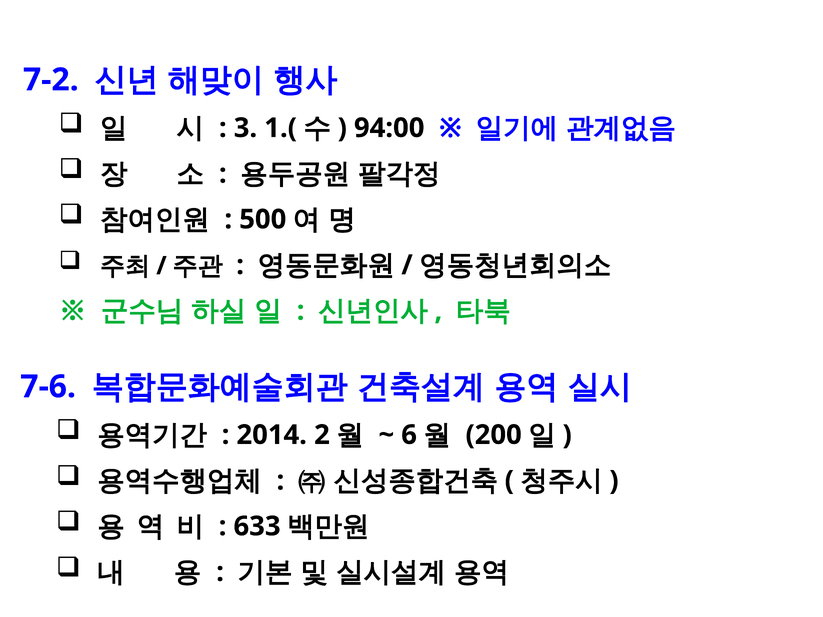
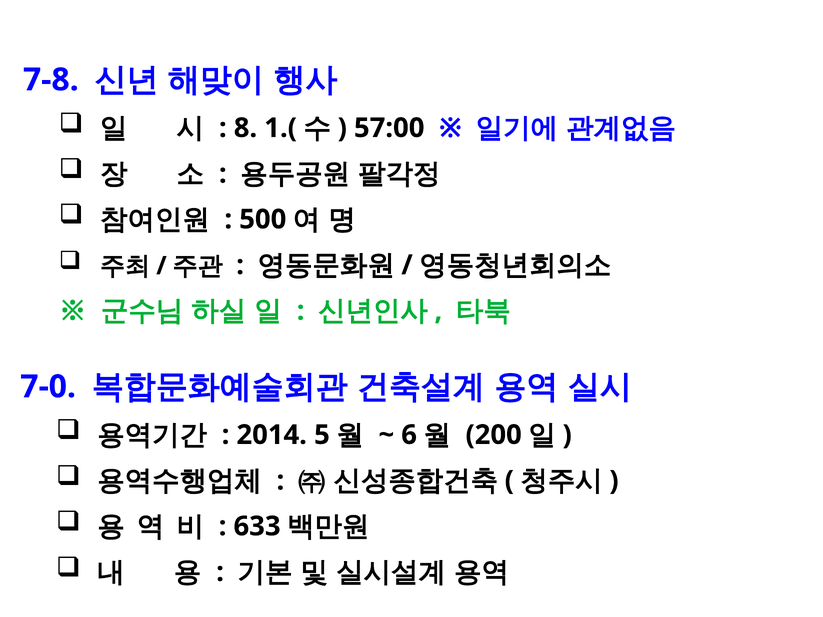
7-2: 7-2 -> 7-8
3: 3 -> 8
94:00: 94:00 -> 57:00
7-6: 7-6 -> 7-0
2: 2 -> 5
